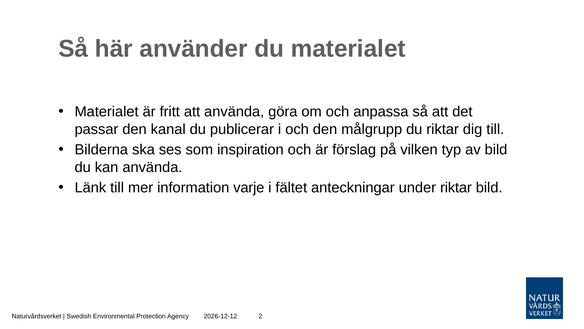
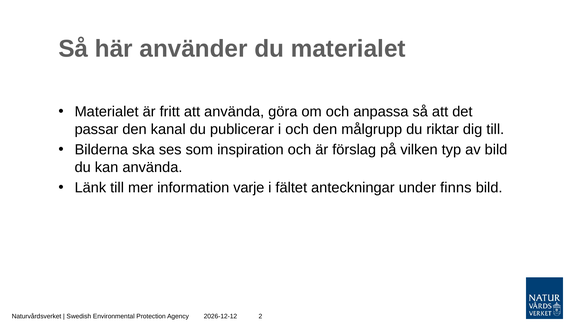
under riktar: riktar -> finns
